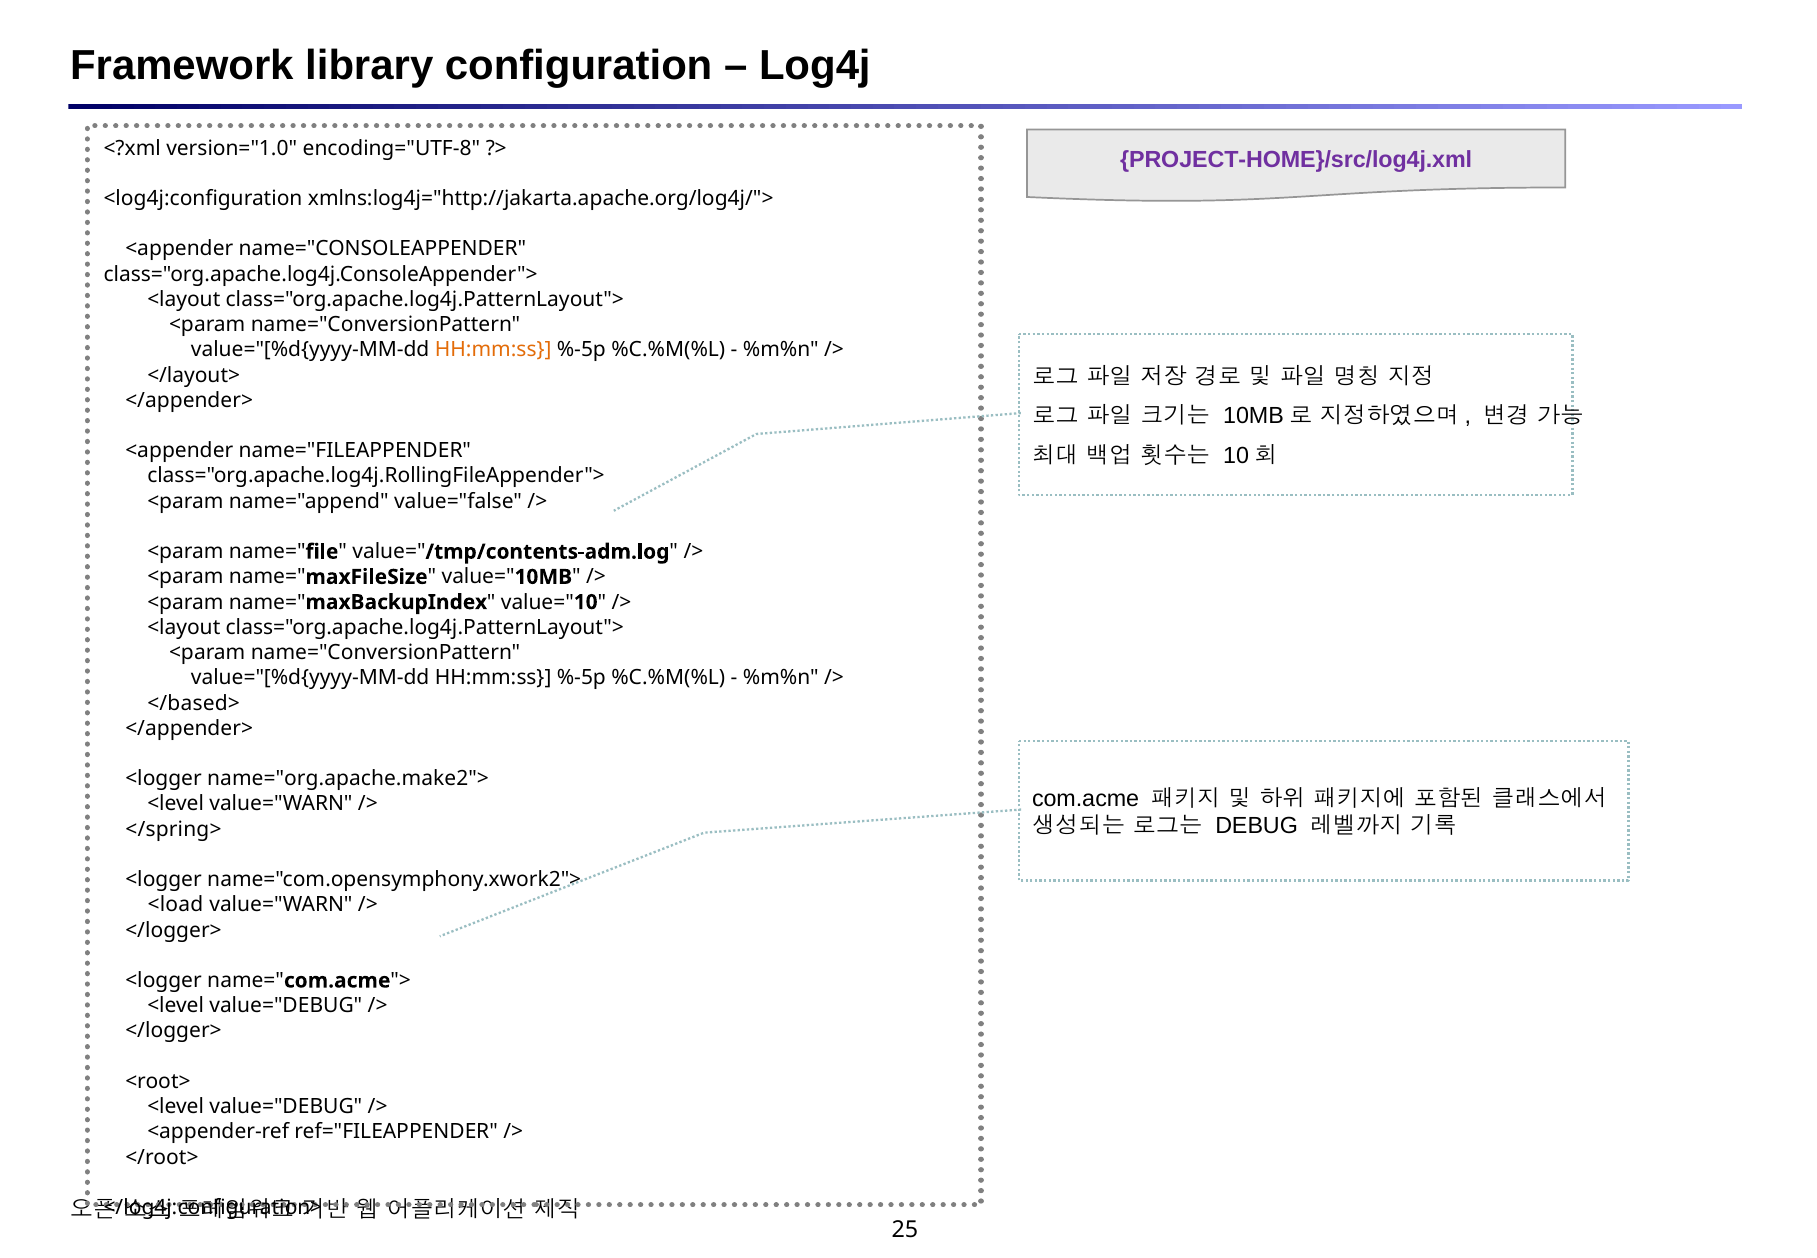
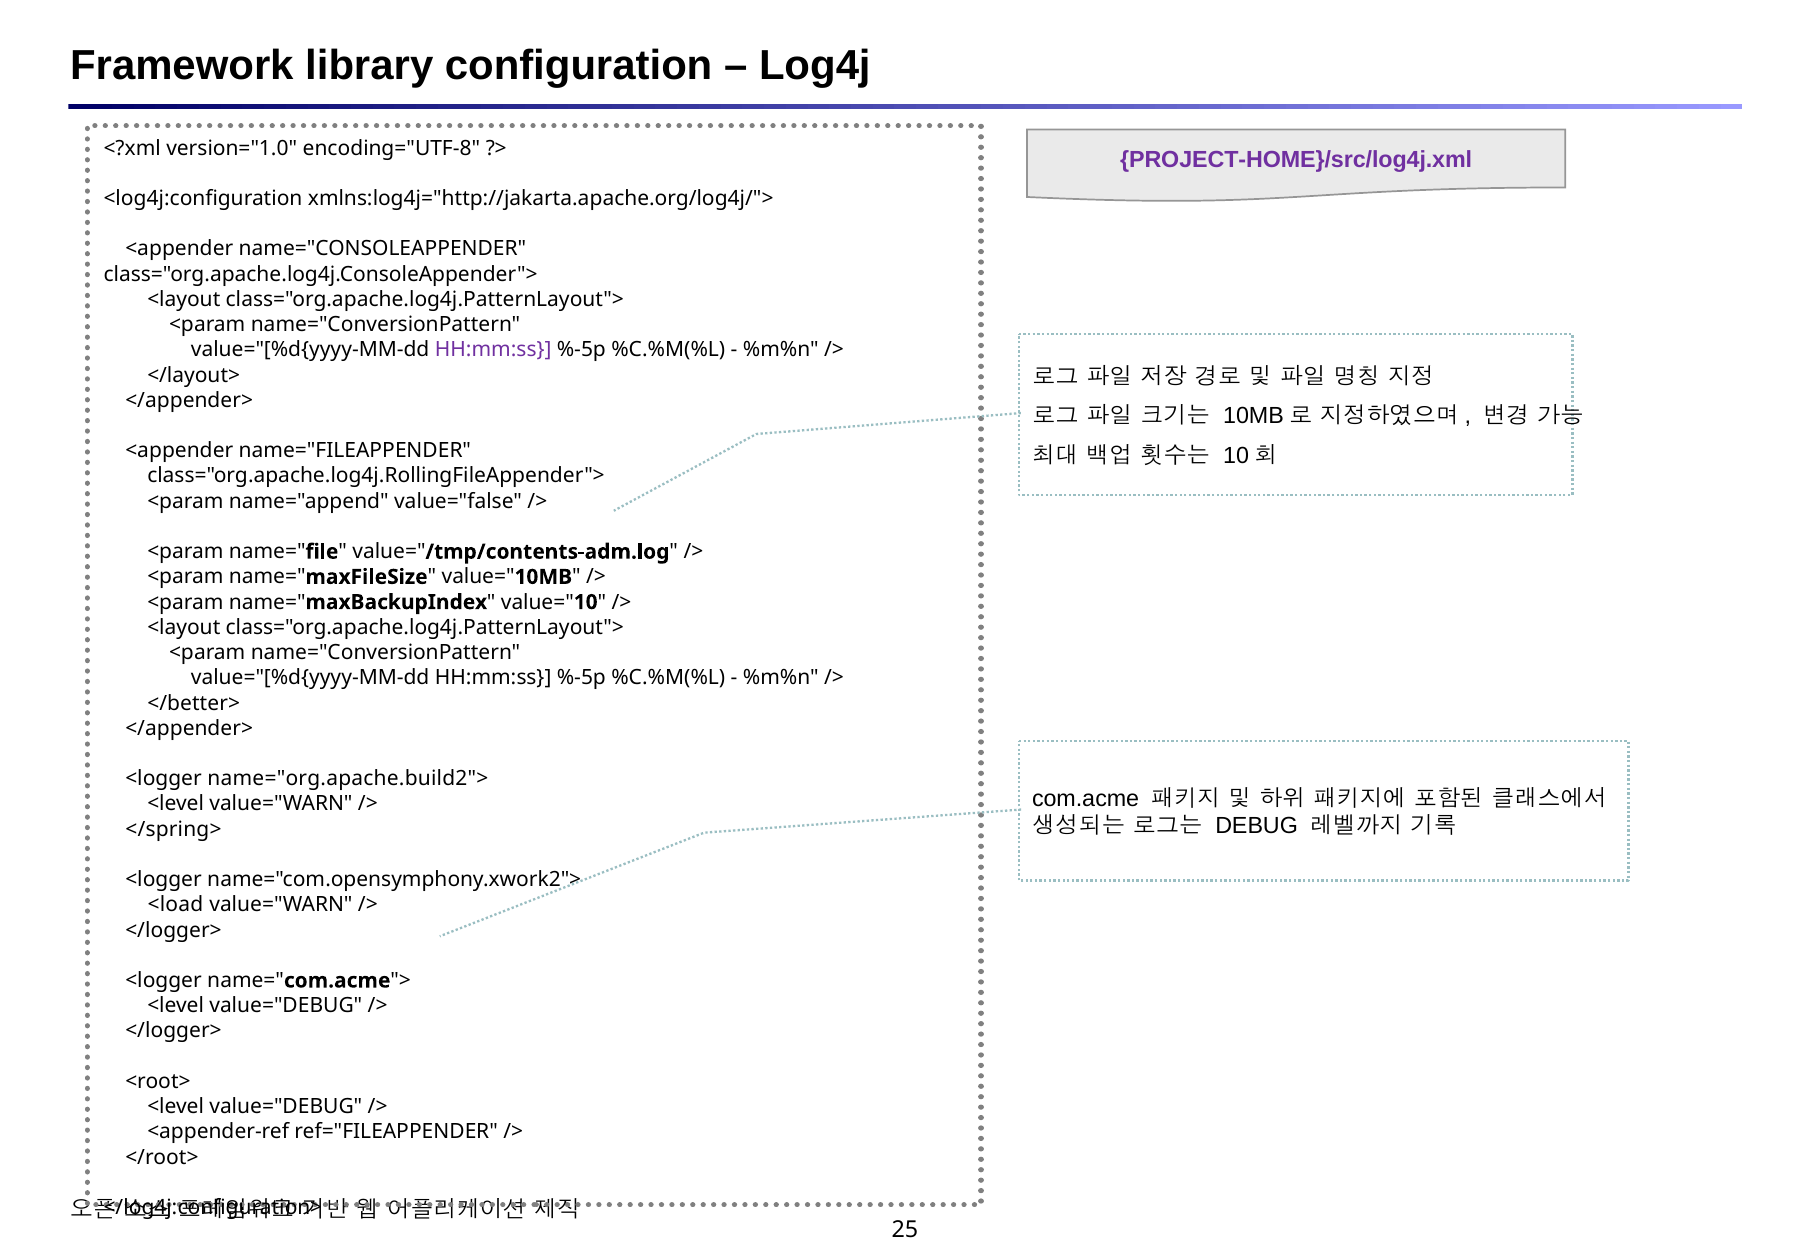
HH:mm:ss at (493, 350) colour: orange -> purple
</based>: </based> -> </better>
name="org.apache.make2">: name="org.apache.make2"> -> name="org.apache.build2">
